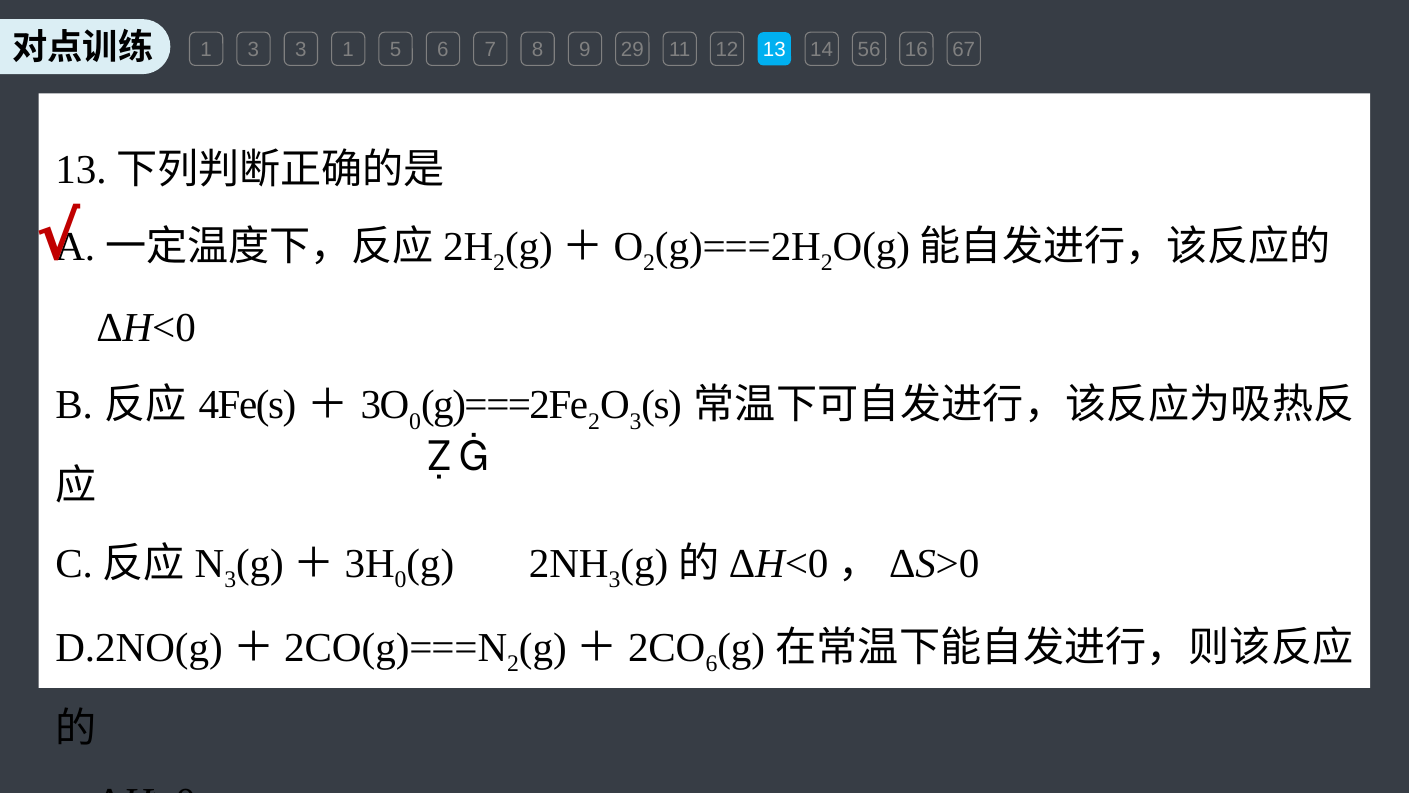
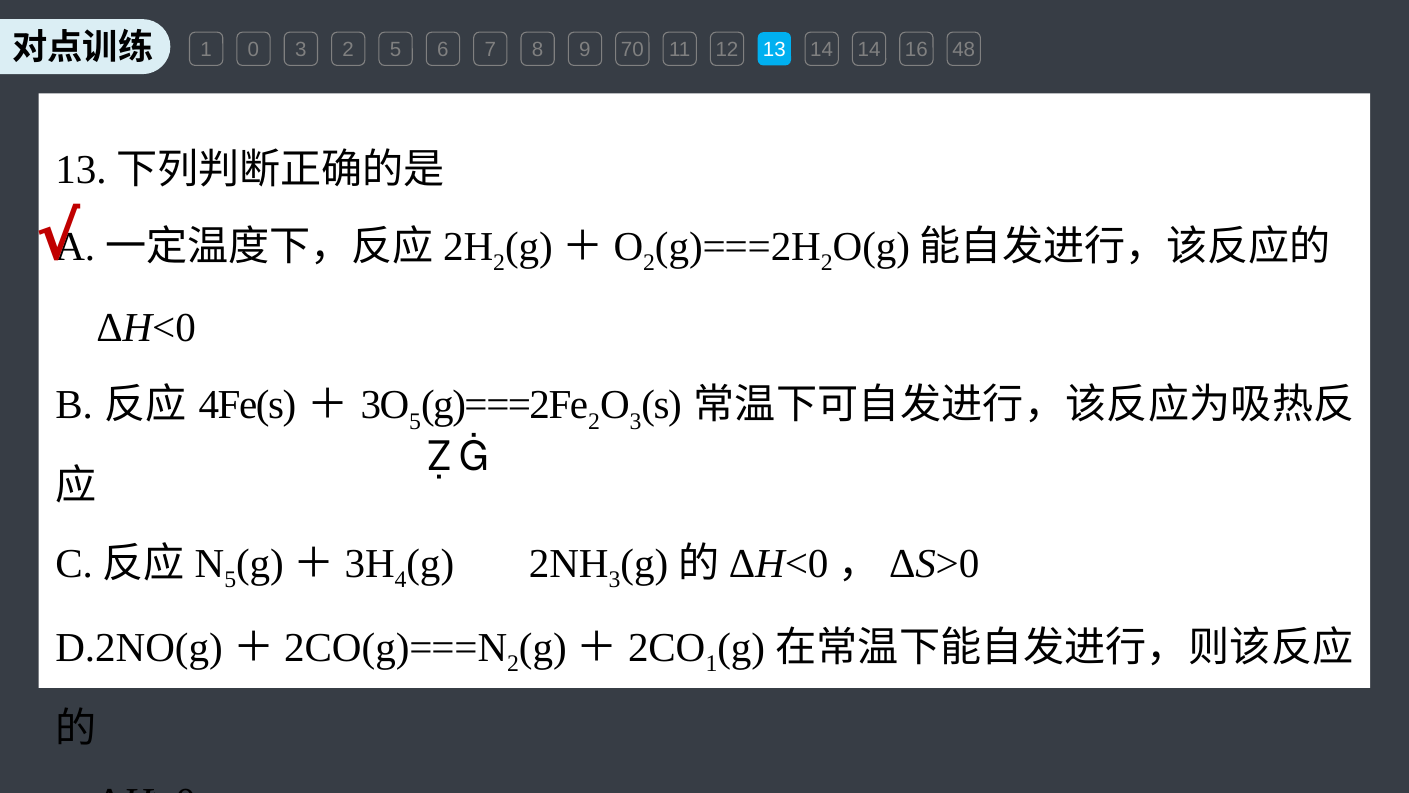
1 3: 3 -> 0
3 1: 1 -> 2
29: 29 -> 70
14 56: 56 -> 14
67: 67 -> 48
0 at (415, 421): 0 -> 5
3 at (230, 579): 3 -> 5
0 at (401, 579): 0 -> 4
6 at (711, 664): 6 -> 1
